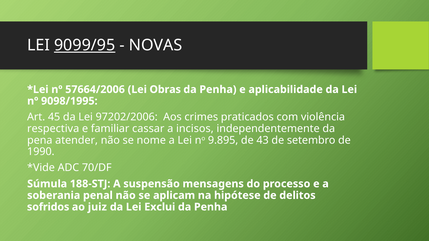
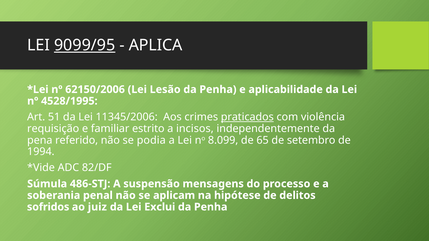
NOVAS: NOVAS -> APLICA
57664/2006: 57664/2006 -> 62150/2006
Obras: Obras -> Lesão
9098/1995: 9098/1995 -> 4528/1995
45: 45 -> 51
97202/2006: 97202/2006 -> 11345/2006
praticados underline: none -> present
respectiva: respectiva -> requisição
cassar: cassar -> estrito
atender: atender -> referido
nome: nome -> podia
9.895: 9.895 -> 8.099
43: 43 -> 65
1990: 1990 -> 1994
70/DF: 70/DF -> 82/DF
188-STJ: 188-STJ -> 486-STJ
